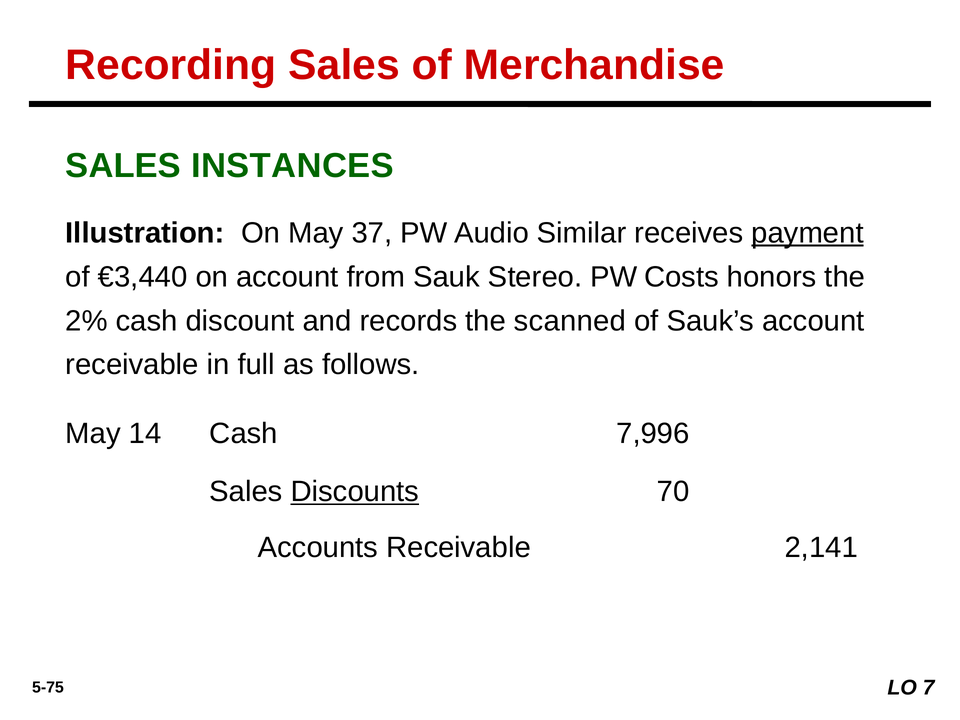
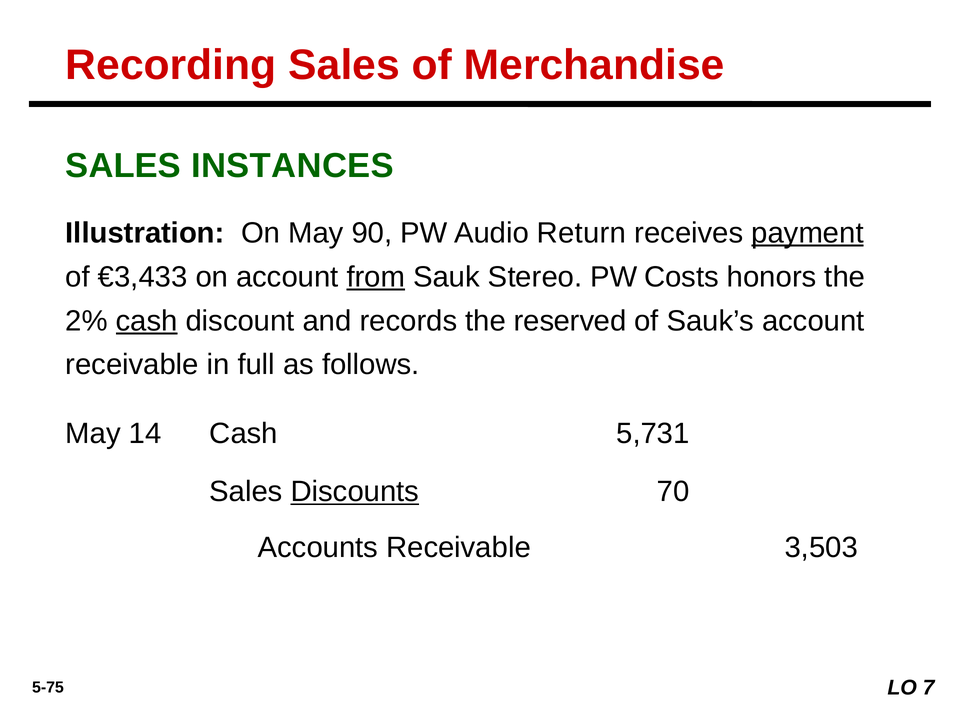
37: 37 -> 90
Similar: Similar -> Return
€3,440: €3,440 -> €3,433
from underline: none -> present
cash at (147, 321) underline: none -> present
scanned: scanned -> reserved
7,996: 7,996 -> 5,731
2,141: 2,141 -> 3,503
